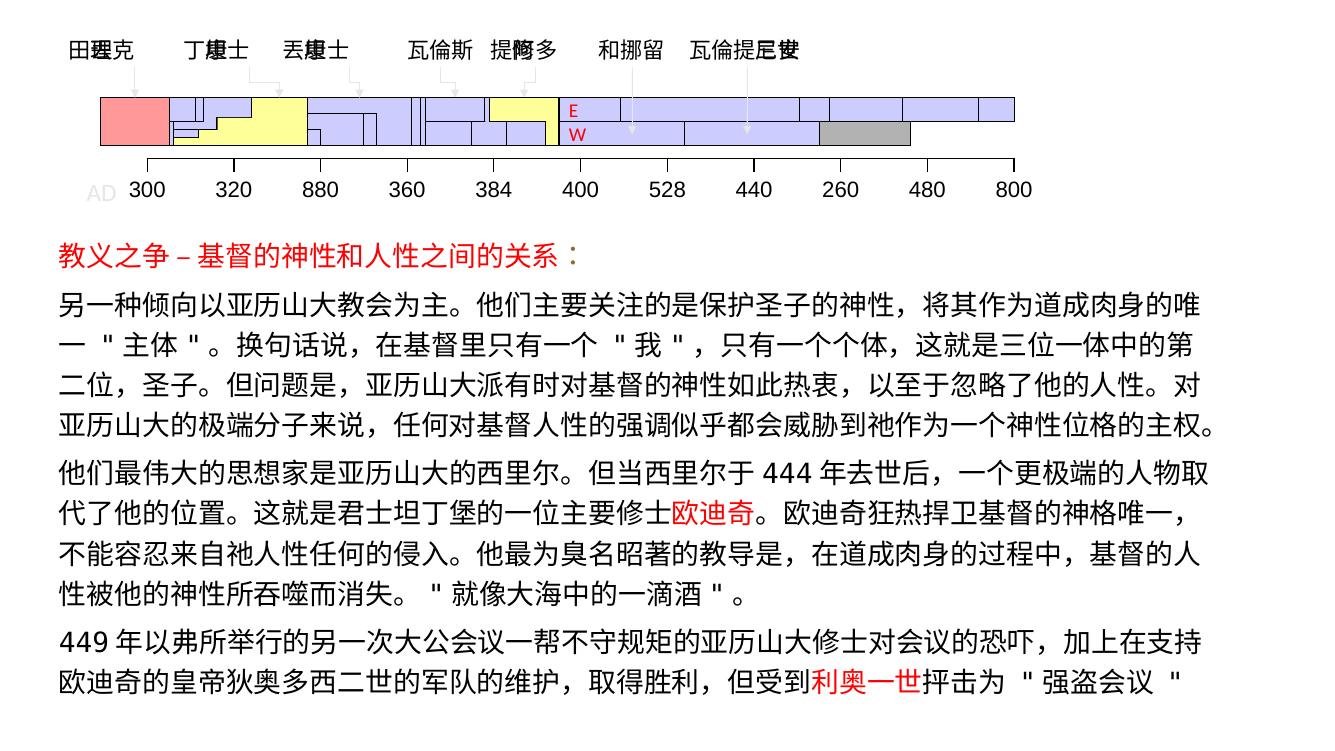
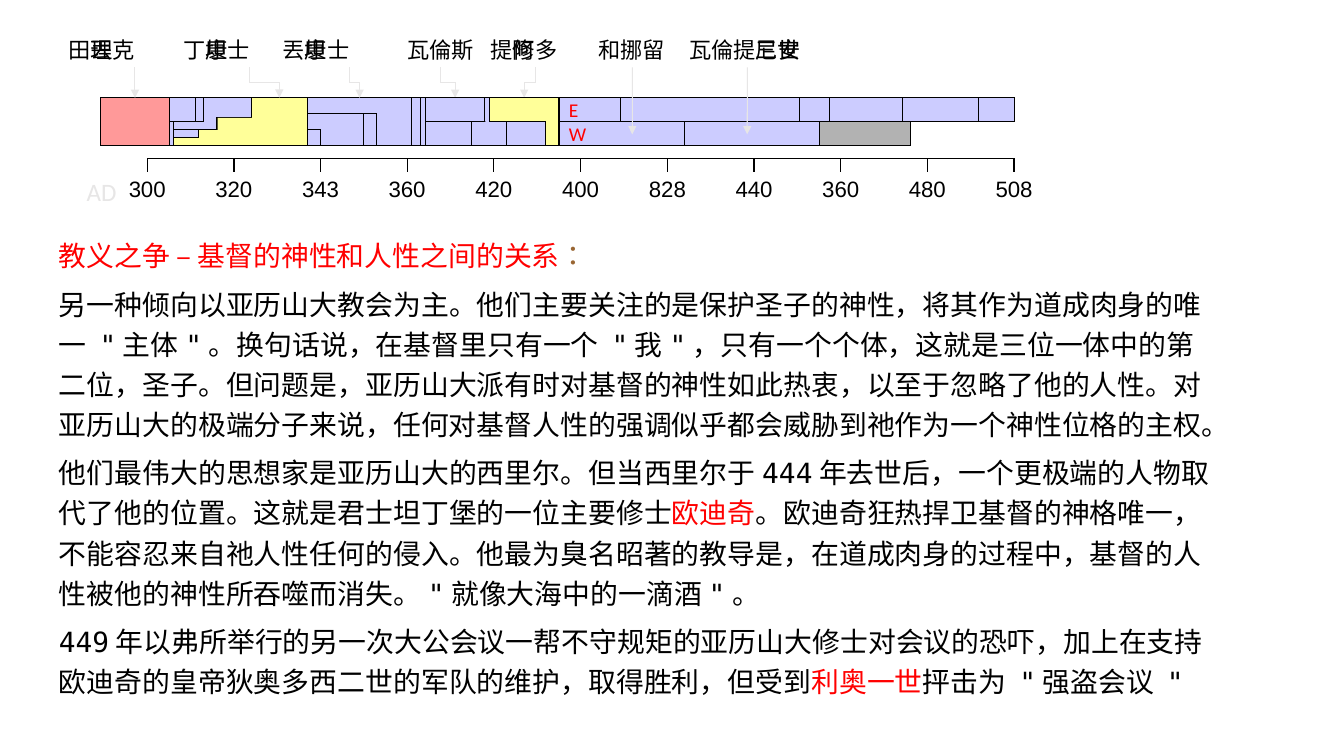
880: 880 -> 343
384: 384 -> 420
528: 528 -> 828
440 260: 260 -> 360
800: 800 -> 508
